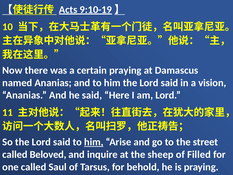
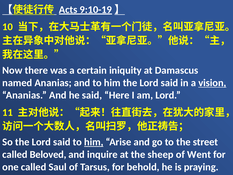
certain praying: praying -> iniquity
vision underline: none -> present
Filled: Filled -> Went
